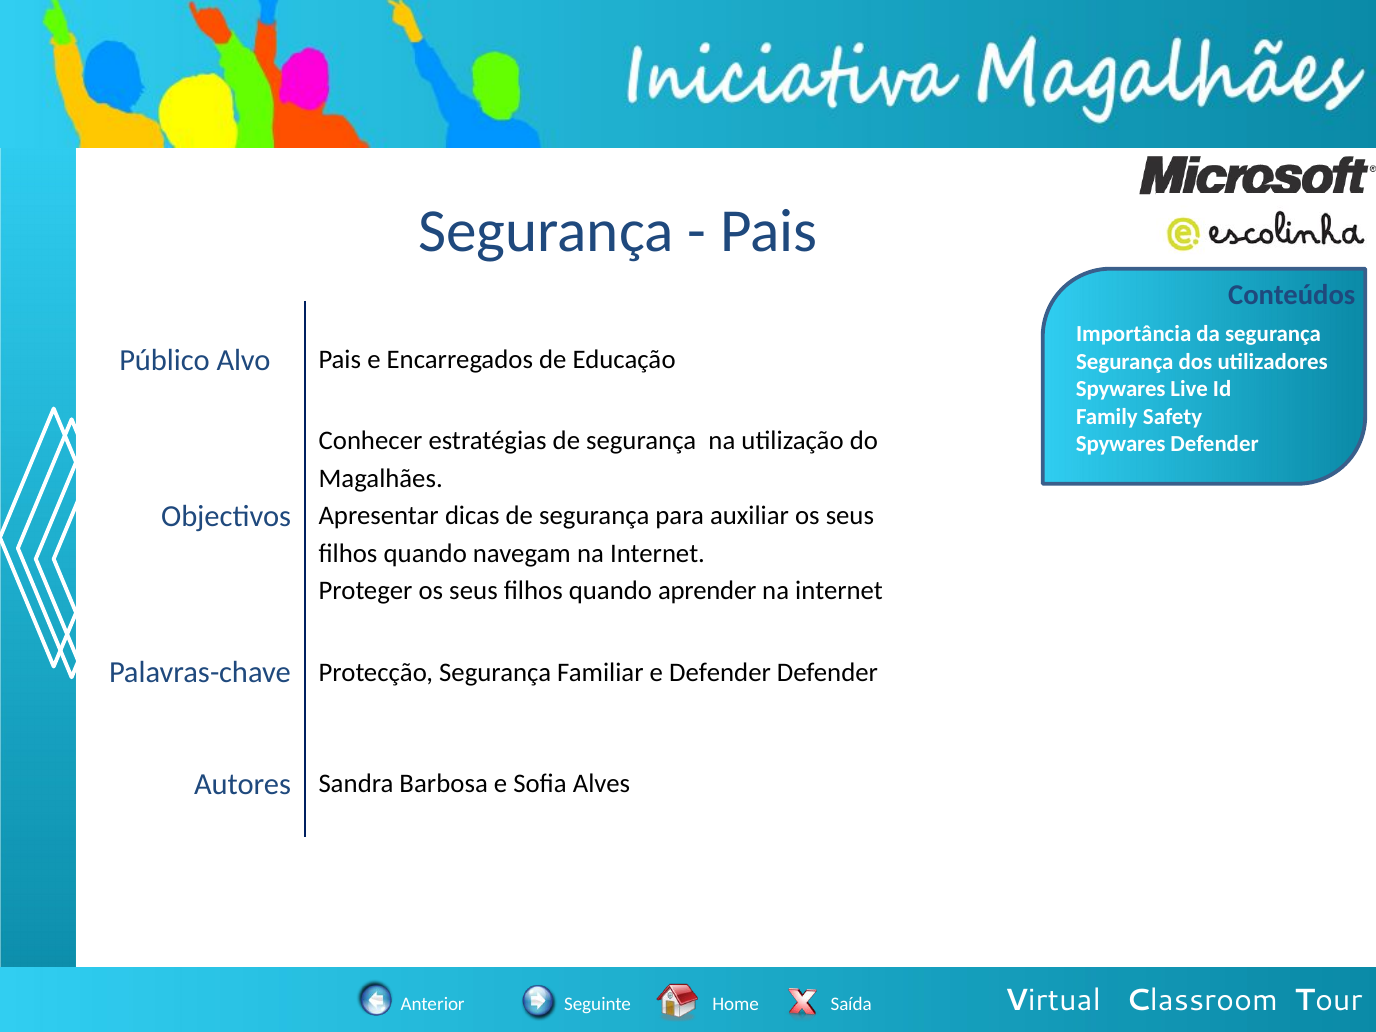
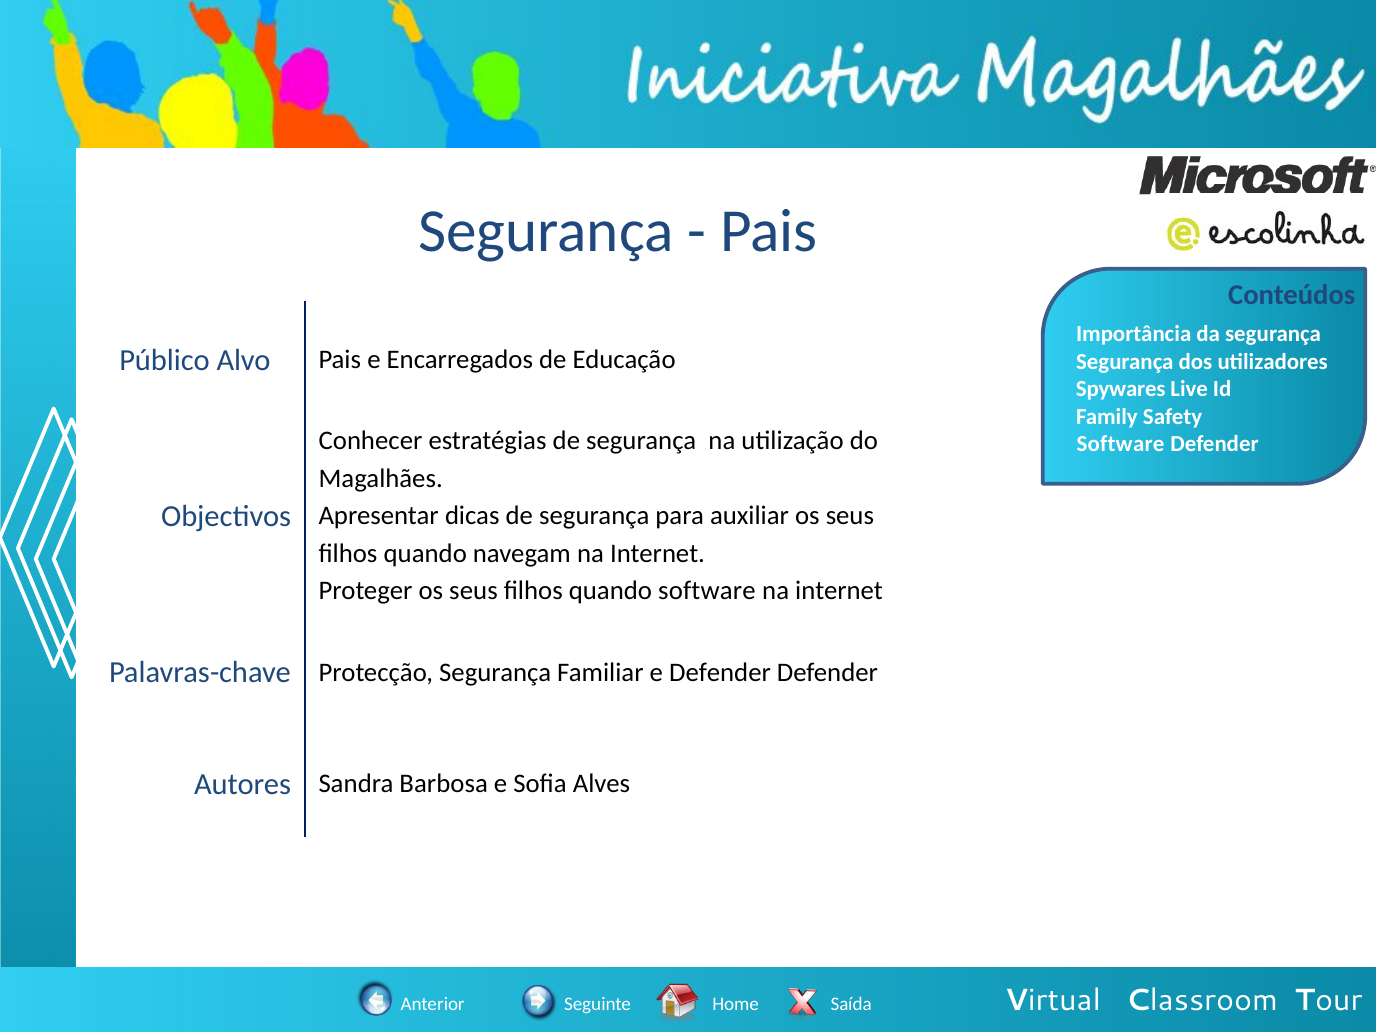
Spywares at (1121, 444): Spywares -> Software
quando aprender: aprender -> software
